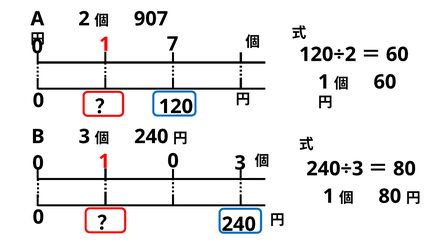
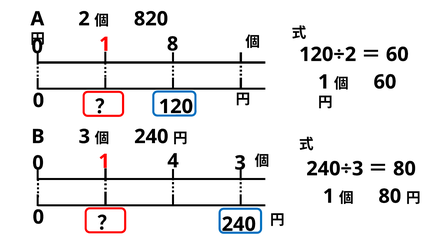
907: 907 -> 820
7: 7 -> 8
1 0: 0 -> 4
